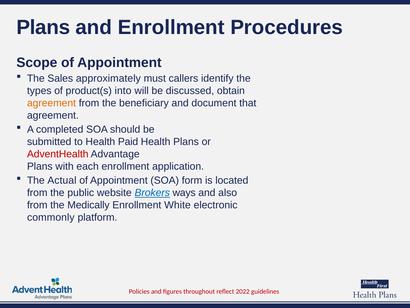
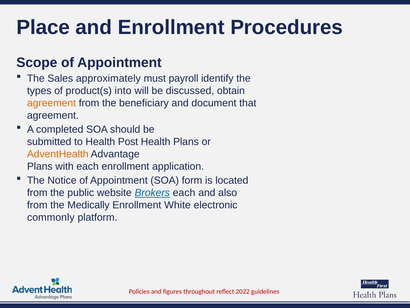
Plans at (43, 27): Plans -> Place
callers: callers -> payroll
Paid: Paid -> Post
AdventHealth colour: red -> orange
Actual: Actual -> Notice
Brokers ways: ways -> each
